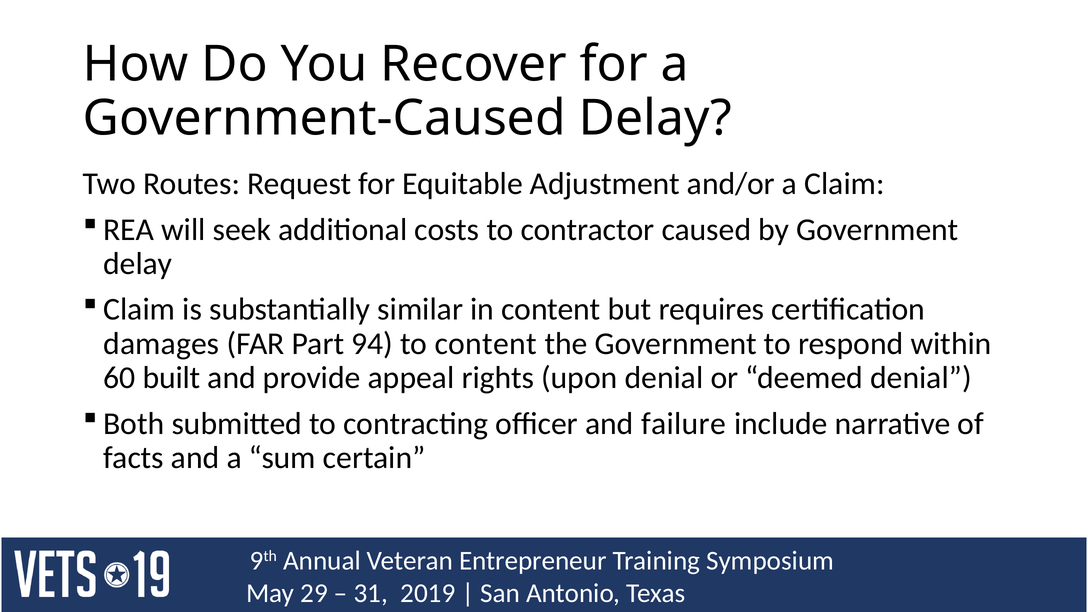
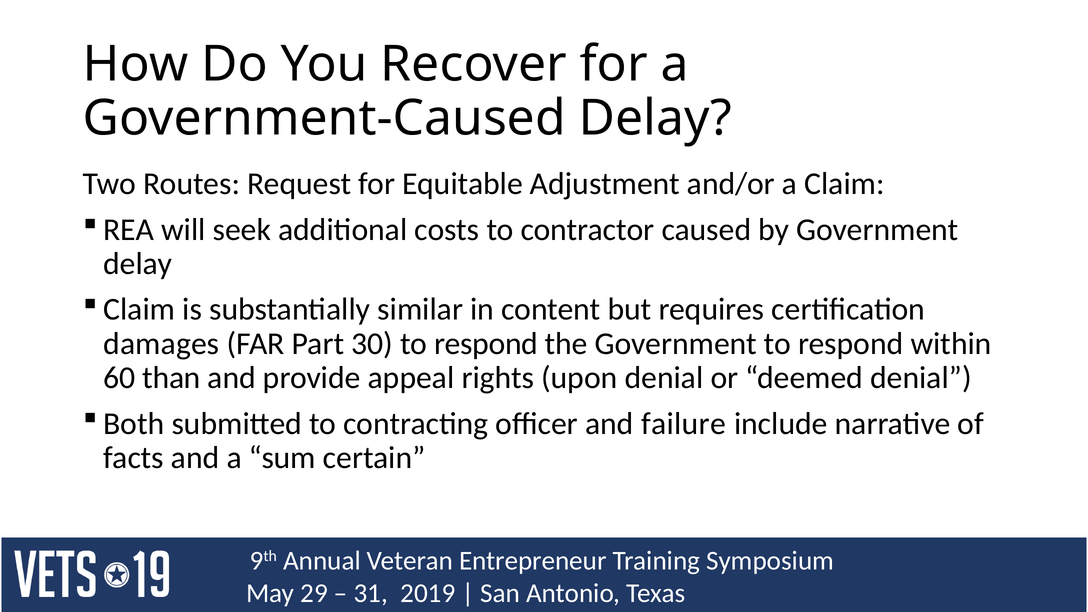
94: 94 -> 30
content at (486, 344): content -> respond
built: built -> than
